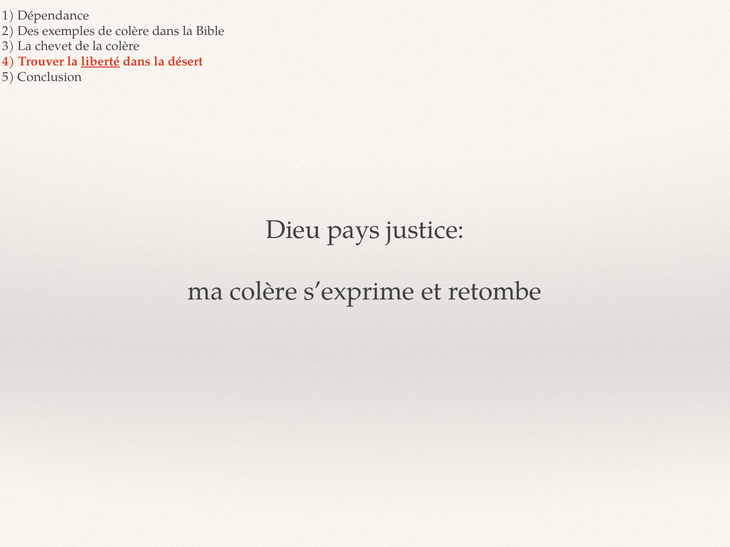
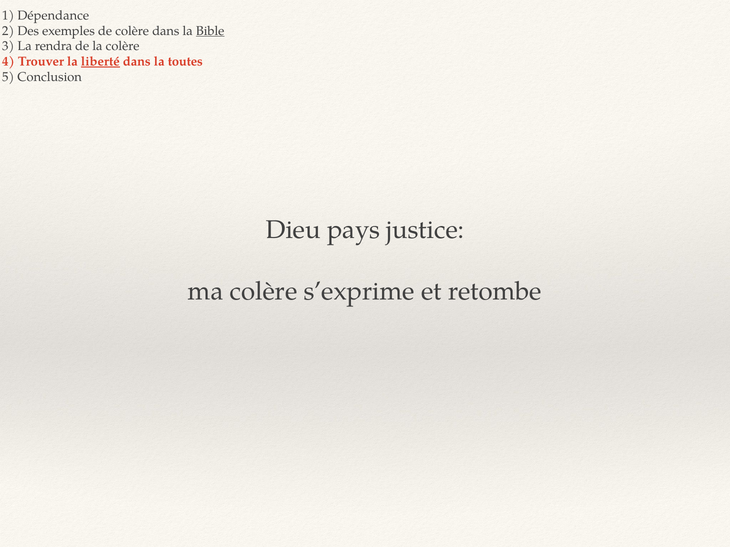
Bible underline: none -> present
chevet: chevet -> rendra
désert: désert -> toutes
